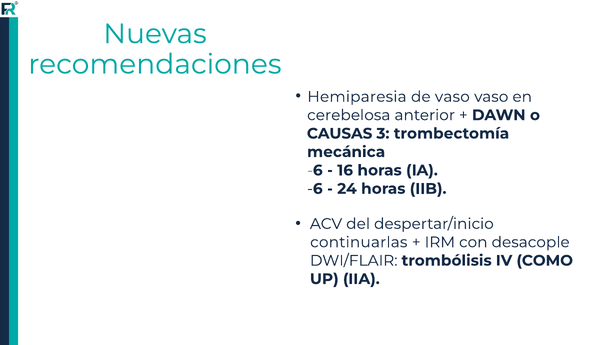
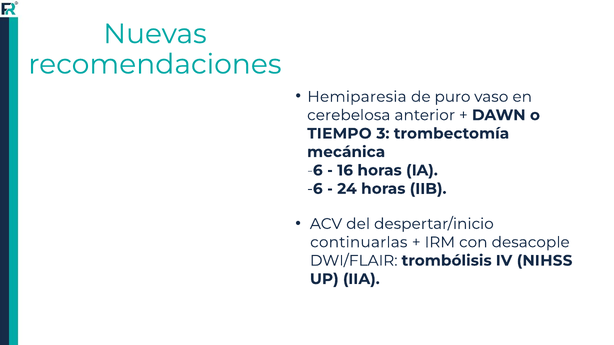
de vaso: vaso -> puro
CAUSAS: CAUSAS -> TIEMPO
COMO: COMO -> NIHSS
